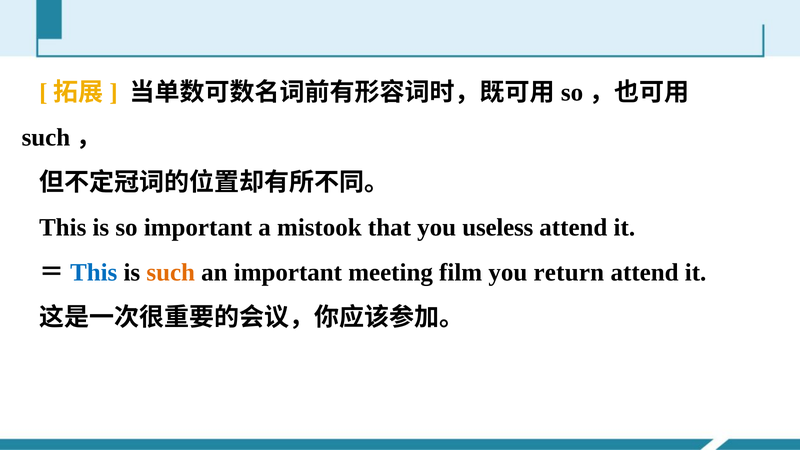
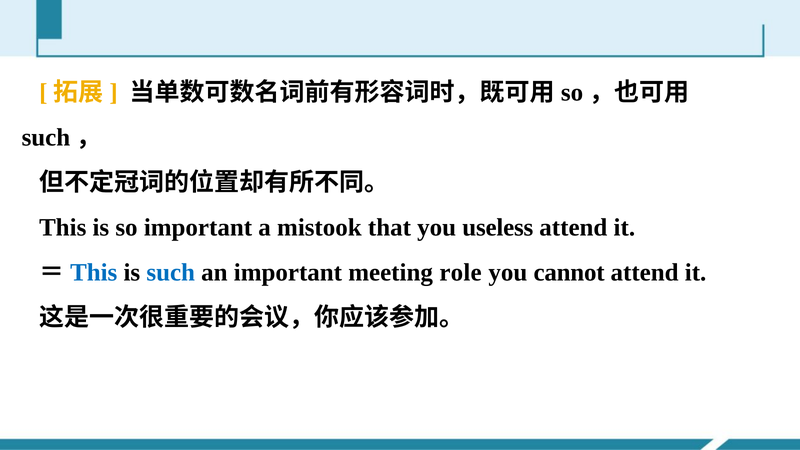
such at (171, 272) colour: orange -> blue
film: film -> role
return: return -> cannot
